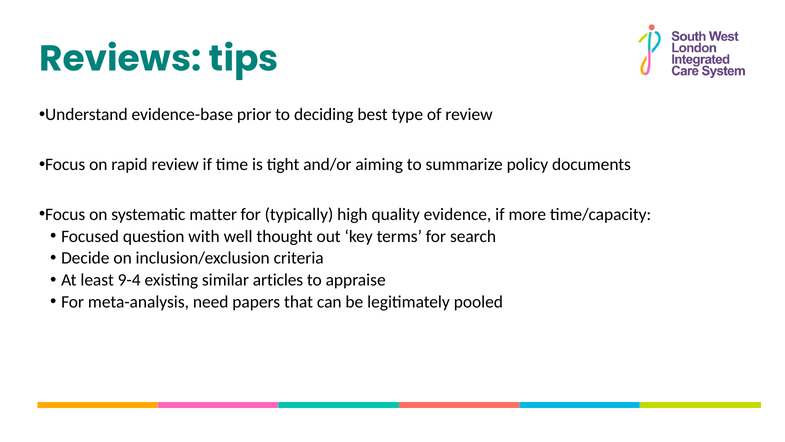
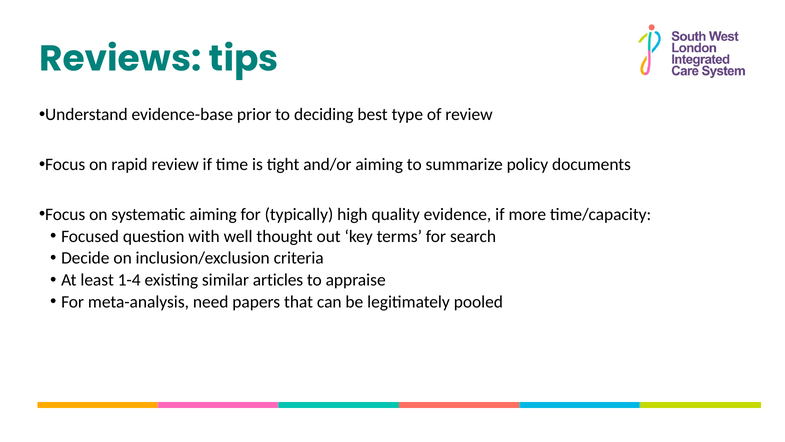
systematic matter: matter -> aiming
9-4: 9-4 -> 1-4
